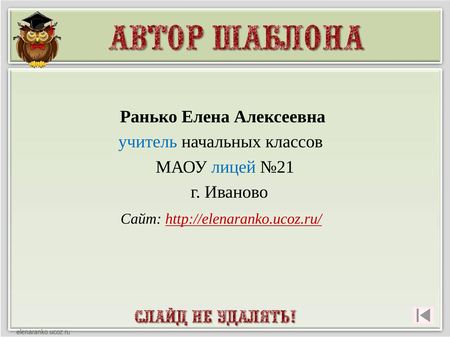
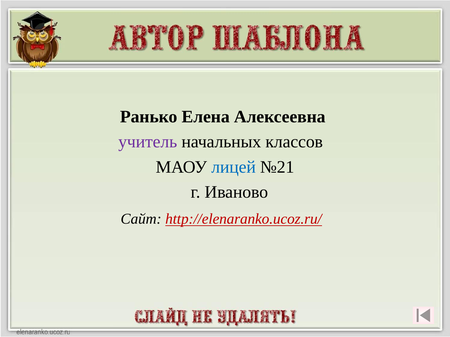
учитель colour: blue -> purple
